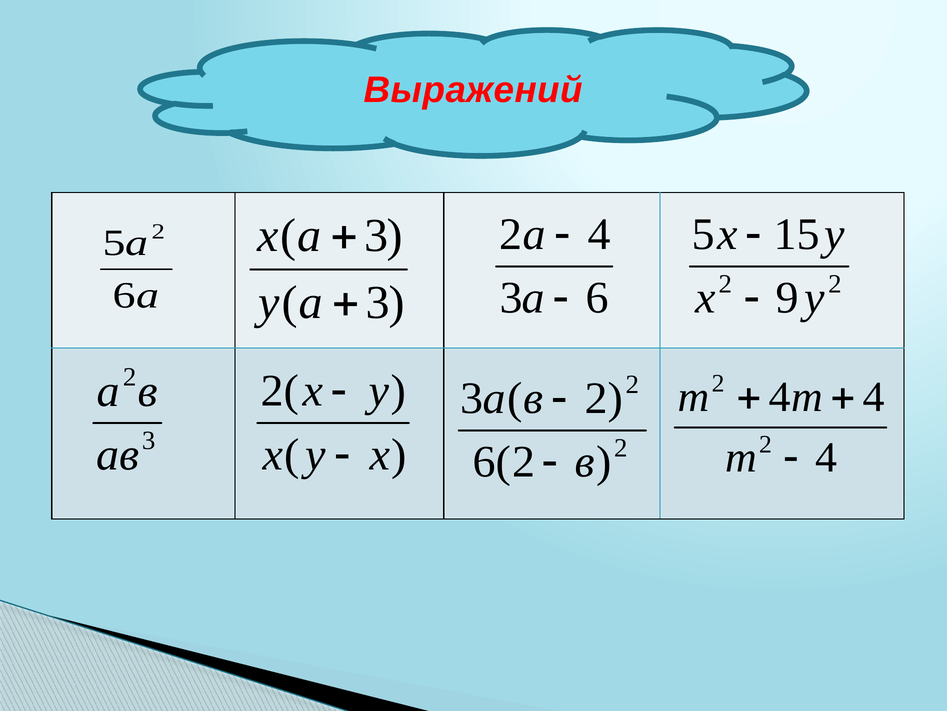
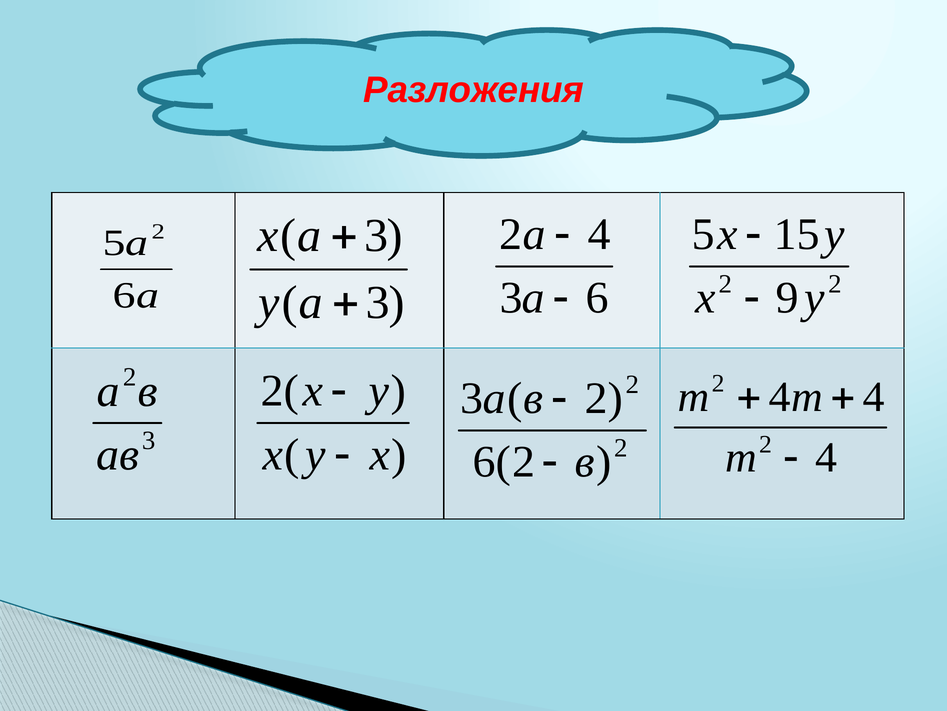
Выражений: Выражений -> Разложения
